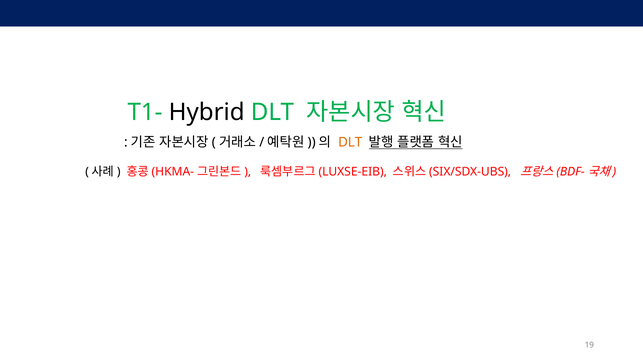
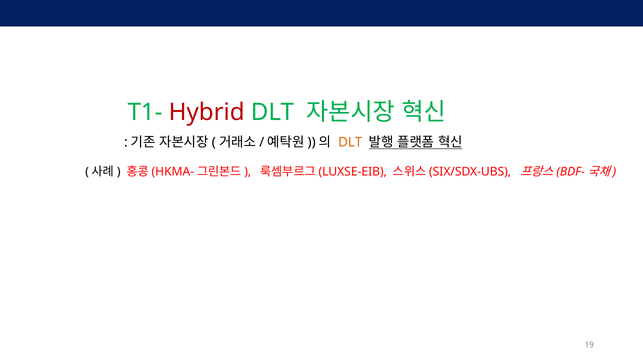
Hybrid colour: black -> red
